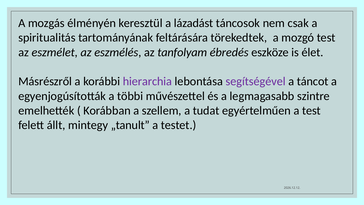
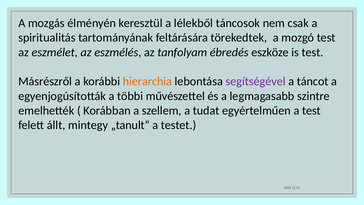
lázadást: lázadást -> lélekből
is élet: élet -> test
hierarchia colour: purple -> orange
